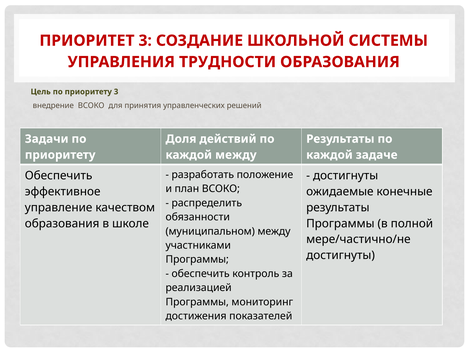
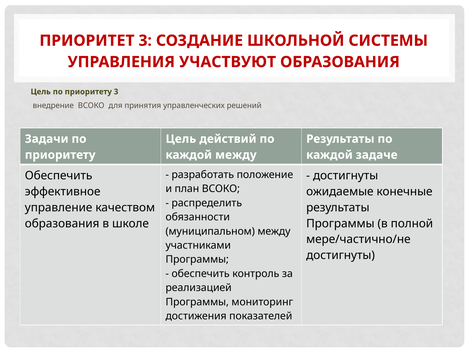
ТРУДНОСТИ: ТРУДНОСТИ -> УЧАСТВУЮТ
Доля at (181, 139): Доля -> Цель
